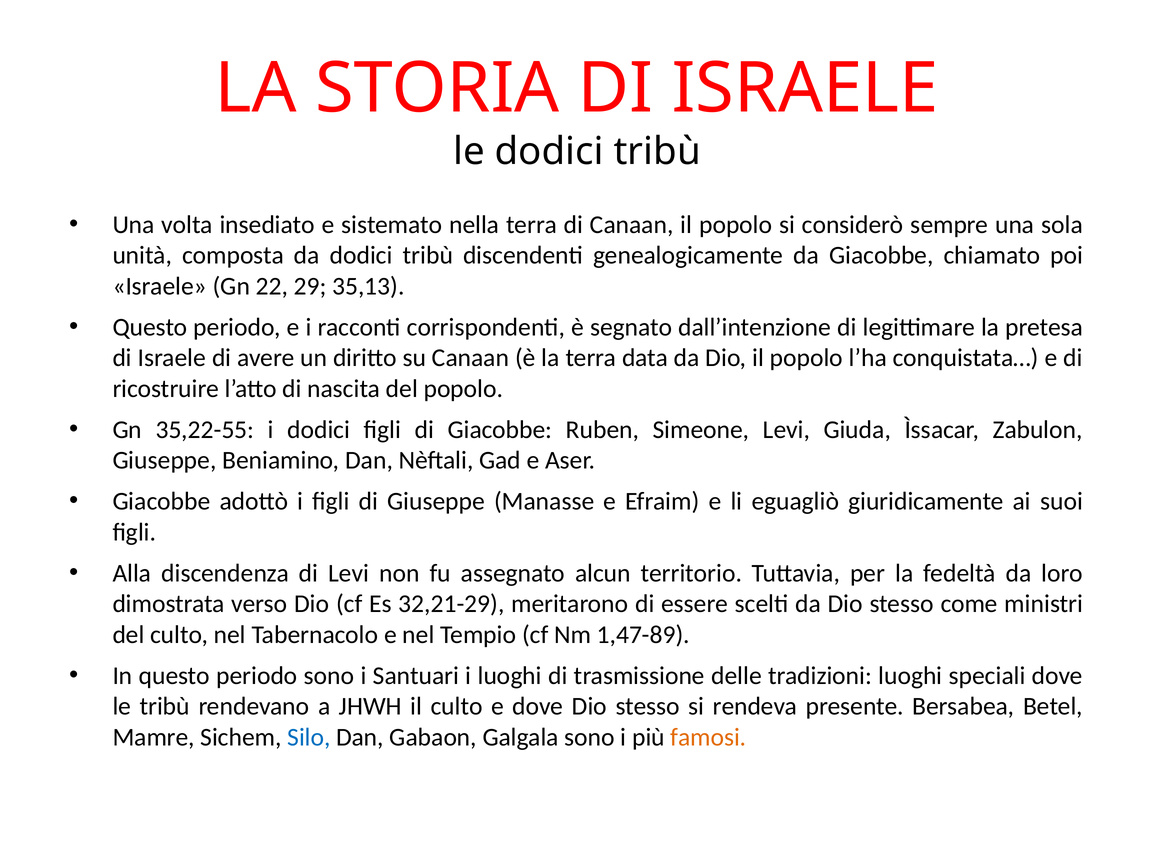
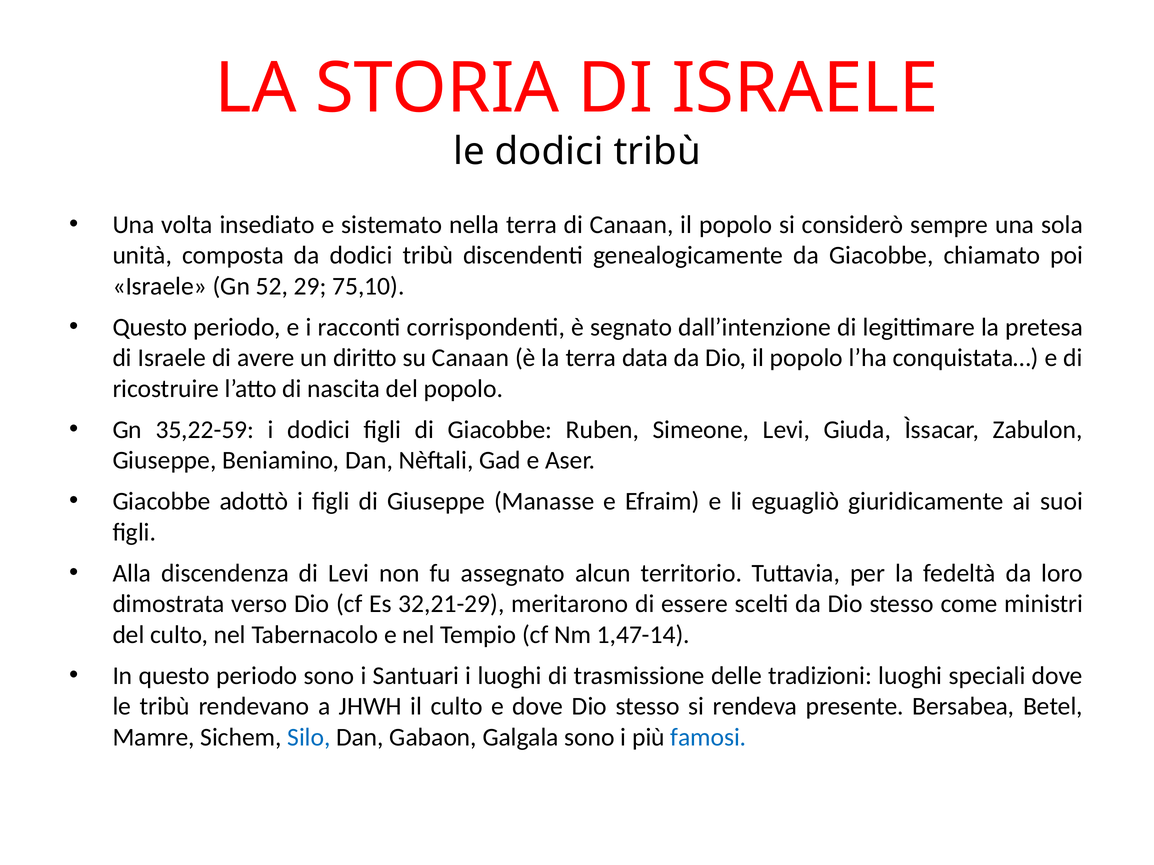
22: 22 -> 52
35,13: 35,13 -> 75,10
35,22-55: 35,22-55 -> 35,22-59
1,47-89: 1,47-89 -> 1,47-14
famosi colour: orange -> blue
